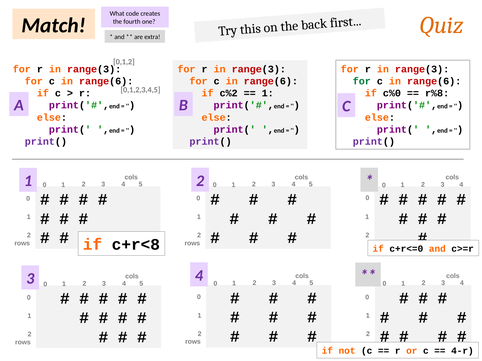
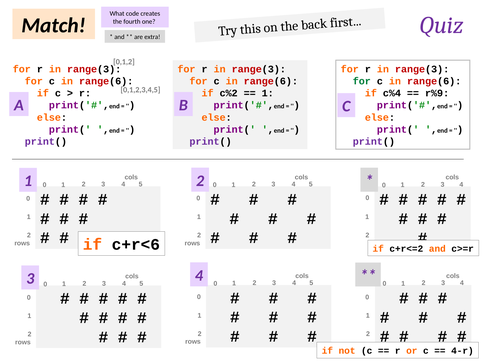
Quiz colour: orange -> purple
c%0: c%0 -> c%4
r%8: r%8 -> r%9
c+r<8: c+r<8 -> c+r<6
c+r<=0: c+r<=0 -> c+r<=2
